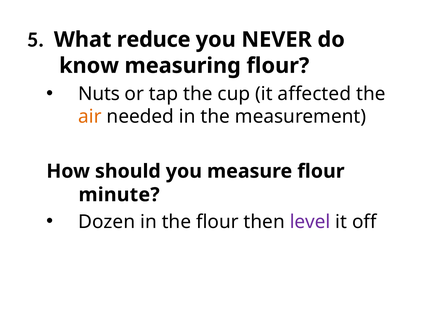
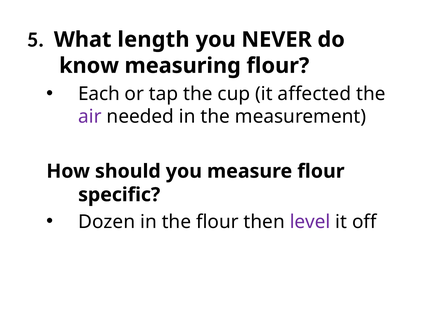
reduce: reduce -> length
Nuts: Nuts -> Each
air colour: orange -> purple
minute: minute -> specific
